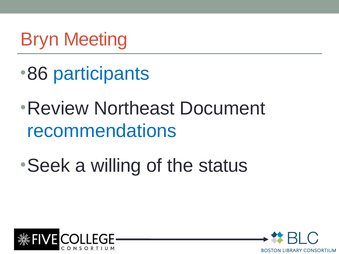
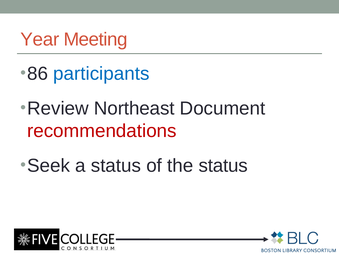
Bryn: Bryn -> Year
recommendations colour: blue -> red
a willing: willing -> status
